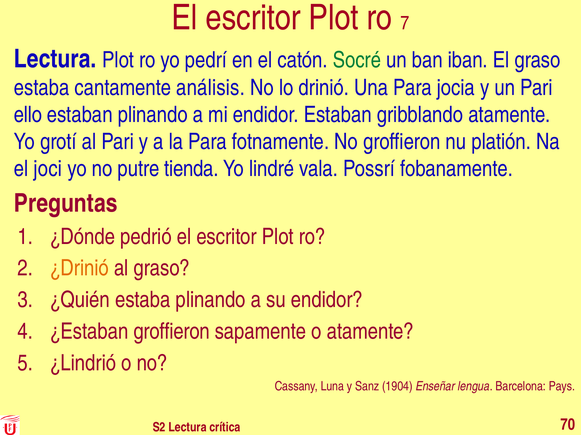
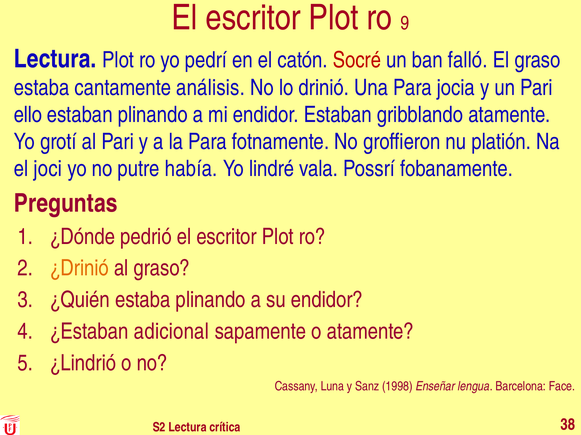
7: 7 -> 9
Socré colour: green -> red
iban: iban -> falló
tienda: tienda -> había
¿Estaban groffieron: groffieron -> adicional
1904: 1904 -> 1998
Pays: Pays -> Face
70: 70 -> 38
